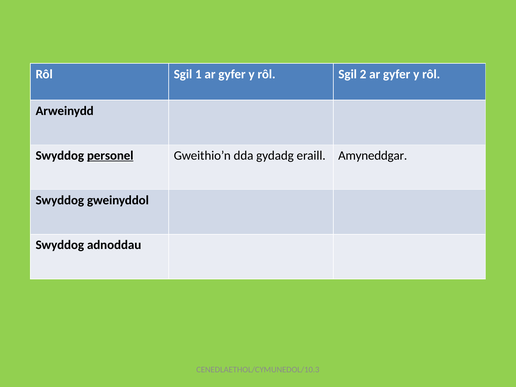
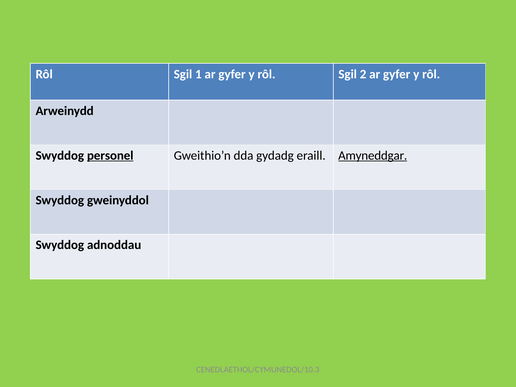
Amyneddgar underline: none -> present
